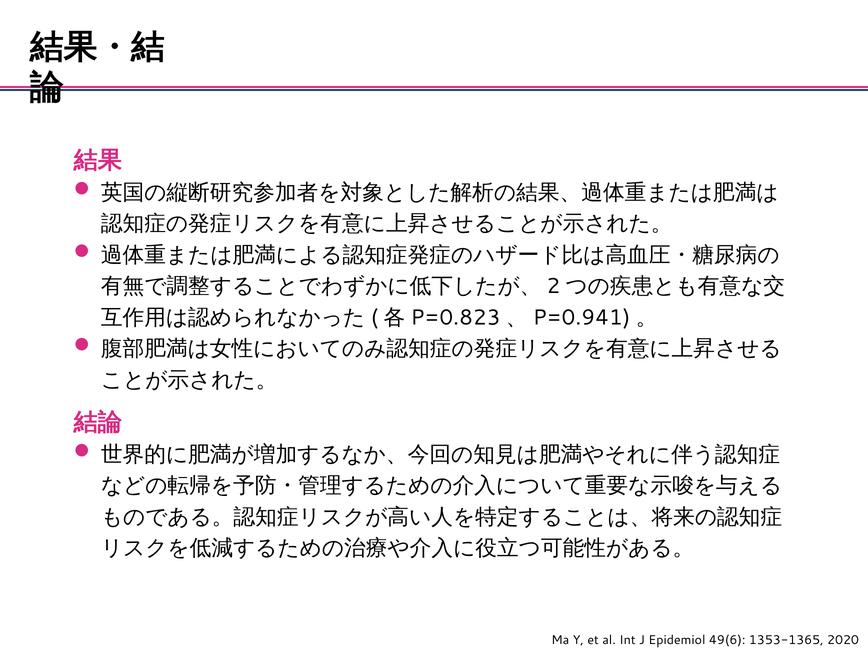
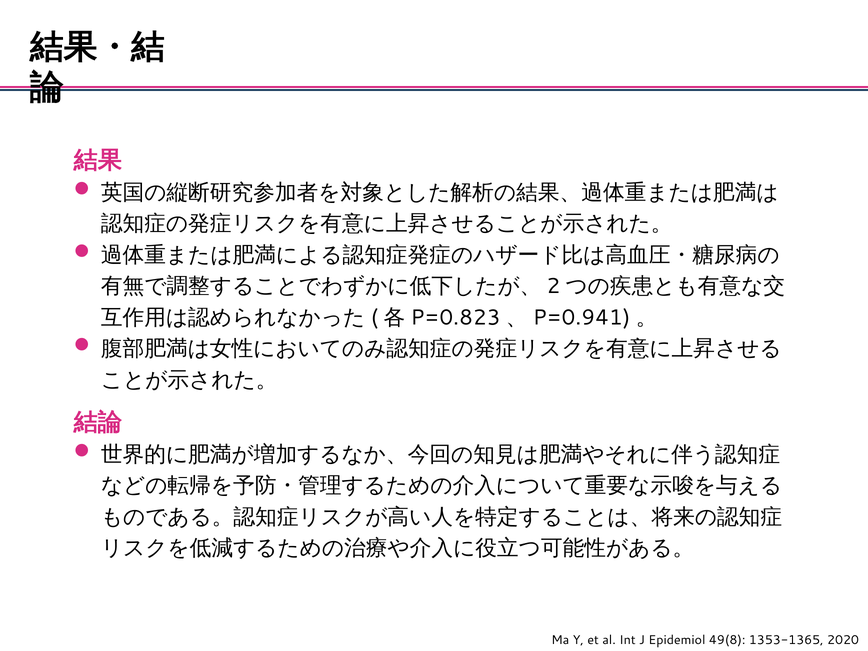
49(6: 49(6 -> 49(8
